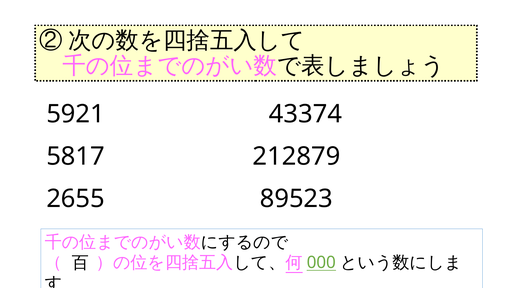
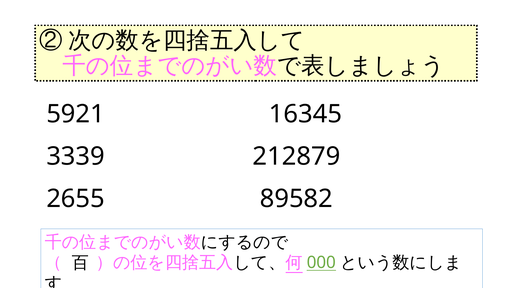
43374: 43374 -> 16345
5817: 5817 -> 3339
89523: 89523 -> 89582
